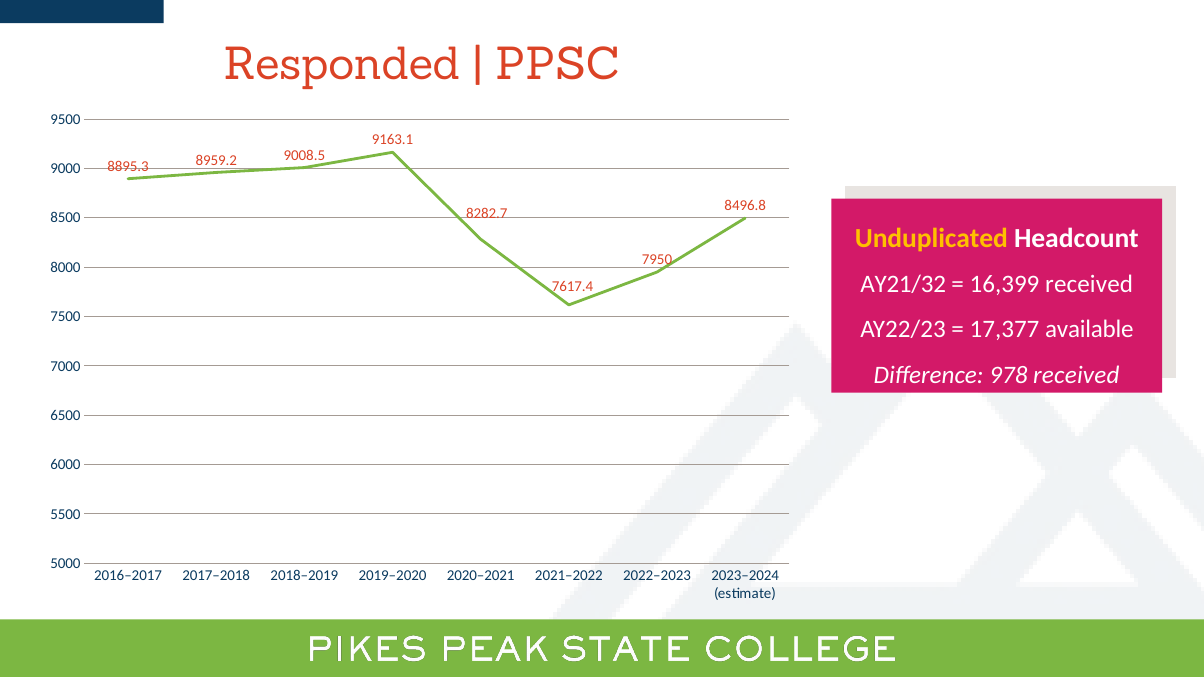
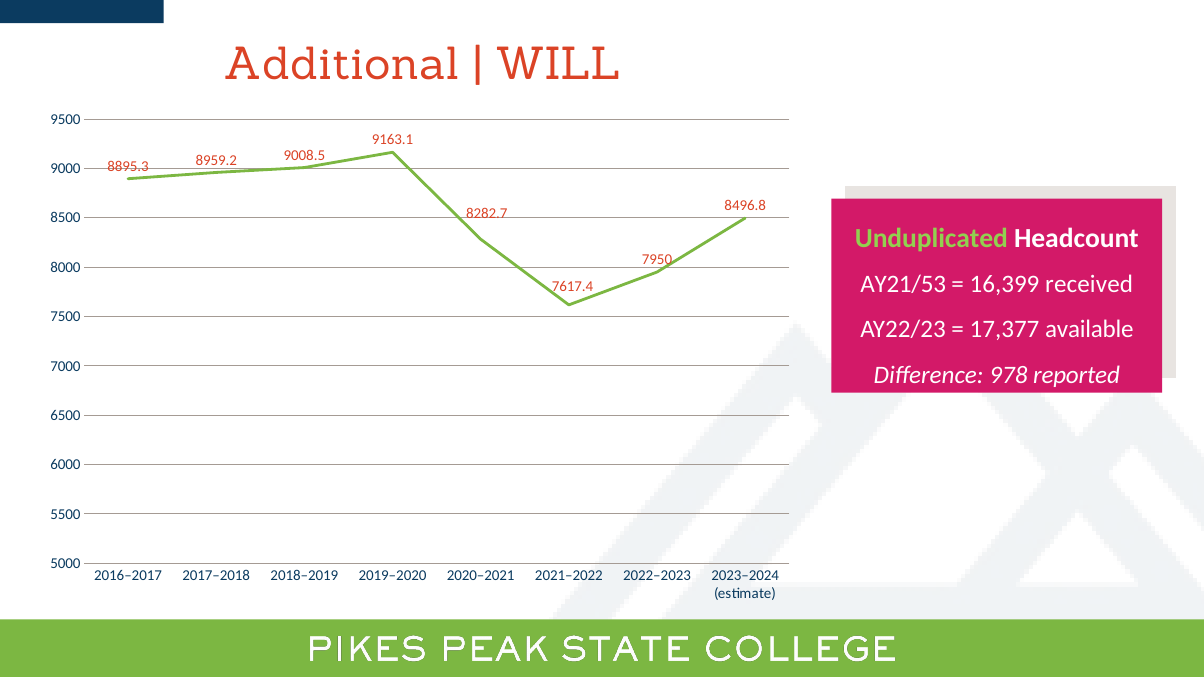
Responded: Responded -> Additional
PPSC: PPSC -> WILL
Unduplicated colour: yellow -> light green
AY21/32: AY21/32 -> AY21/53
978 received: received -> reported
